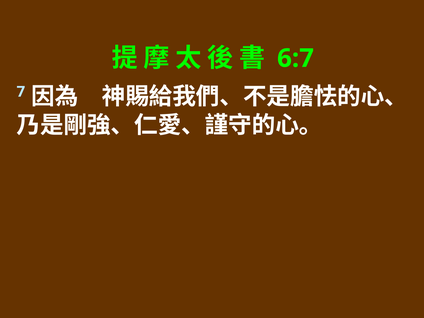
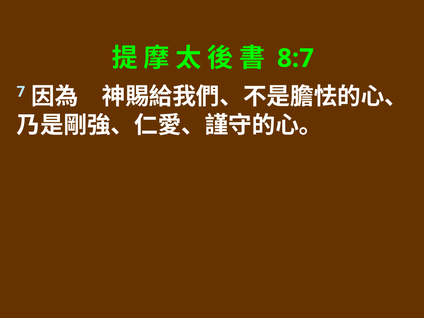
6:7: 6:7 -> 8:7
